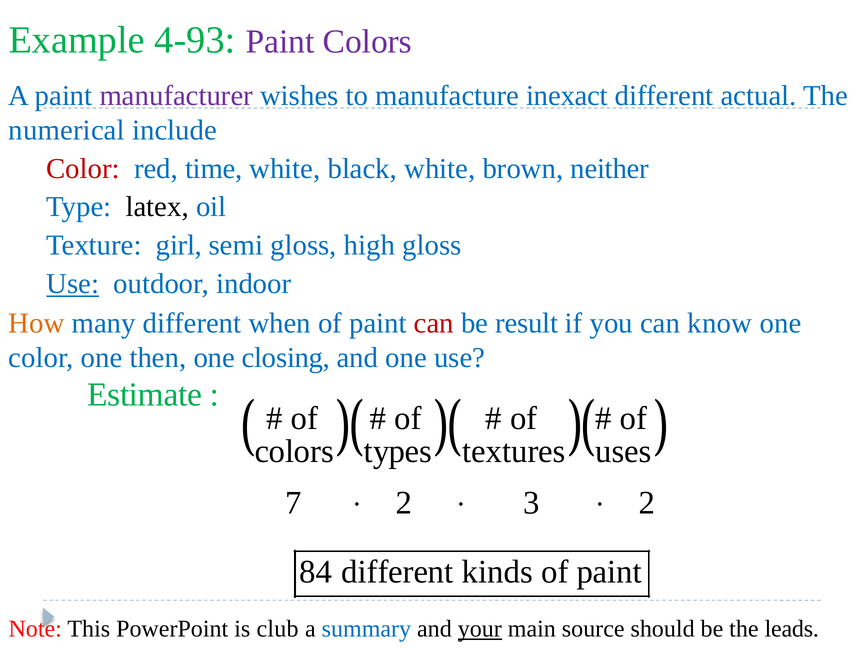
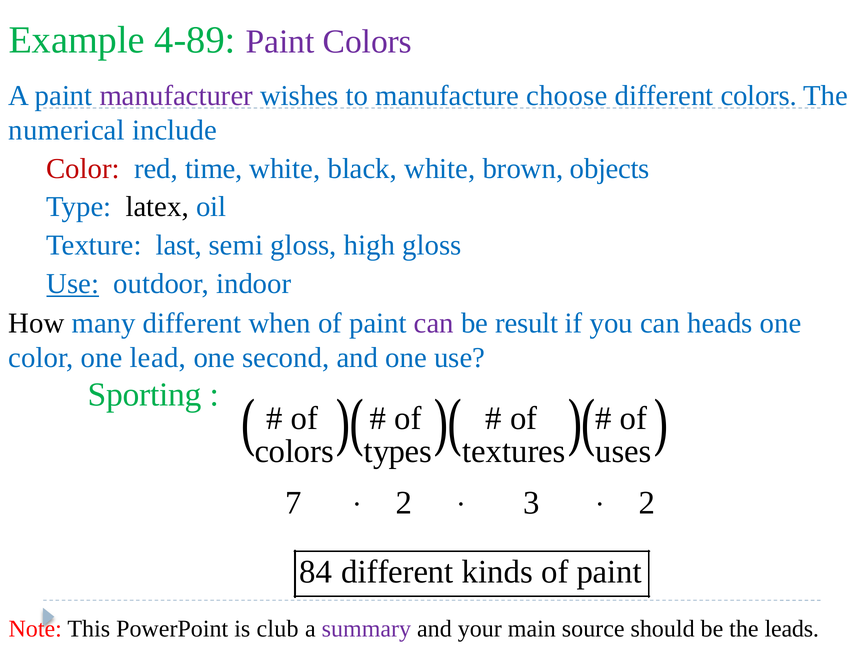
4-93: 4-93 -> 4-89
inexact: inexact -> choose
different actual: actual -> colors
neither: neither -> objects
girl: girl -> last
How colour: orange -> black
can at (434, 323) colour: red -> purple
know: know -> heads
then: then -> lead
closing: closing -> second
Estimate: Estimate -> Sporting
summary colour: blue -> purple
your underline: present -> none
